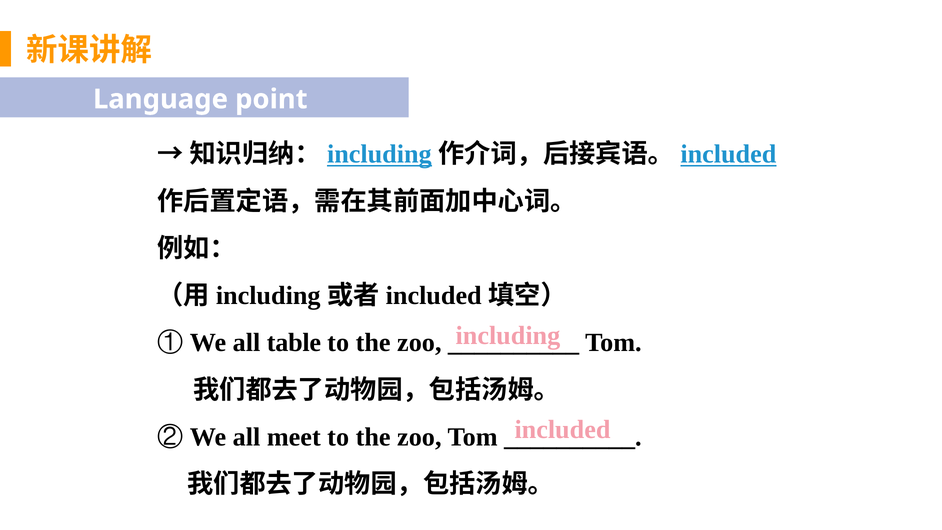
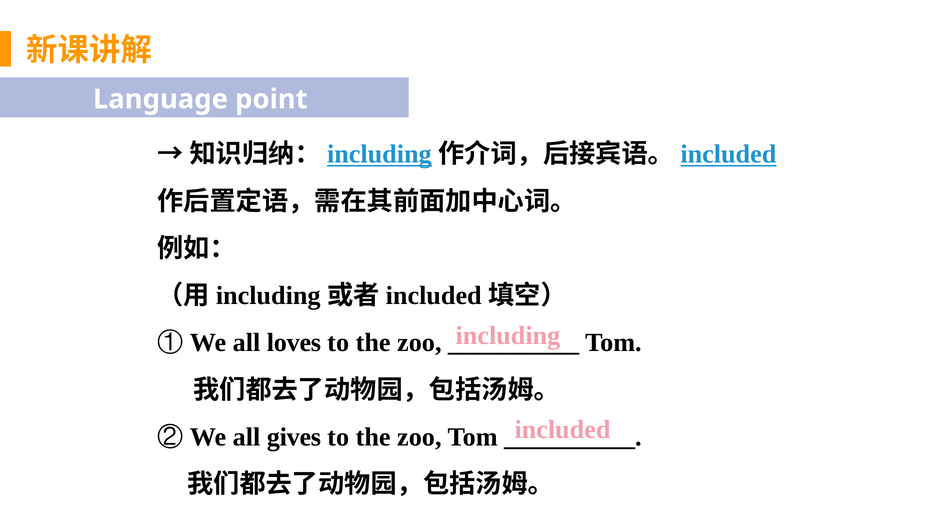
table: table -> loves
meet: meet -> gives
